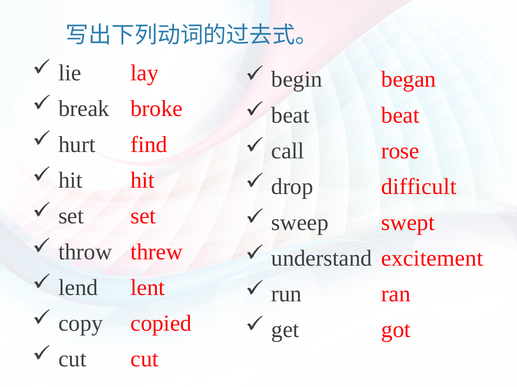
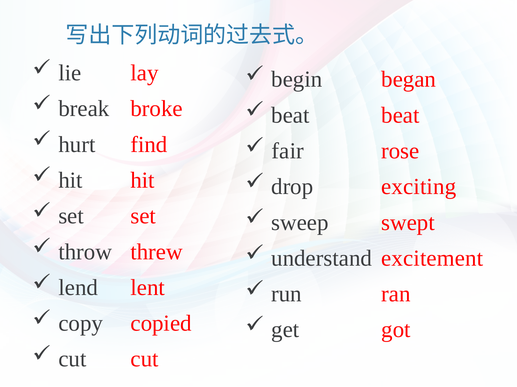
call: call -> fair
difficult: difficult -> exciting
